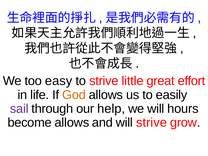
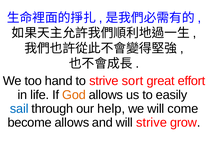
easy: easy -> hand
little: little -> sort
sail colour: purple -> blue
hours: hours -> come
